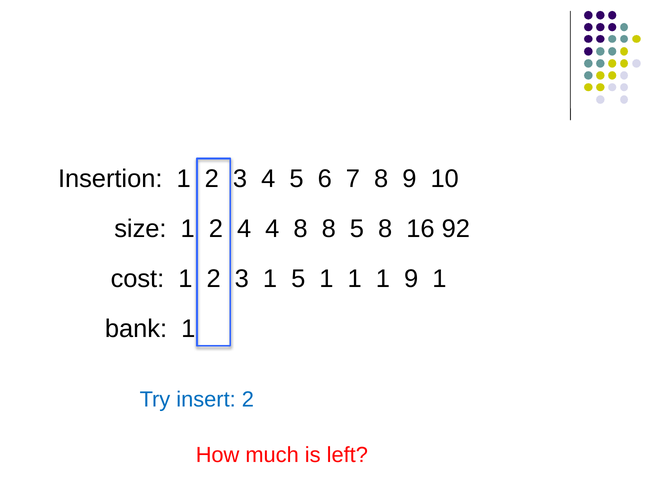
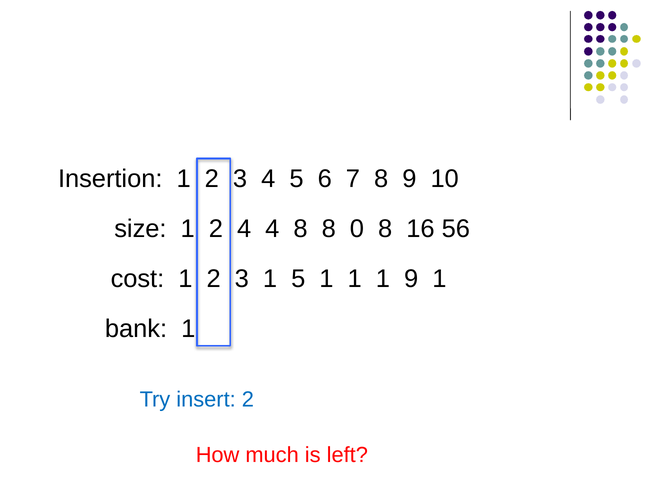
8 5: 5 -> 0
92: 92 -> 56
